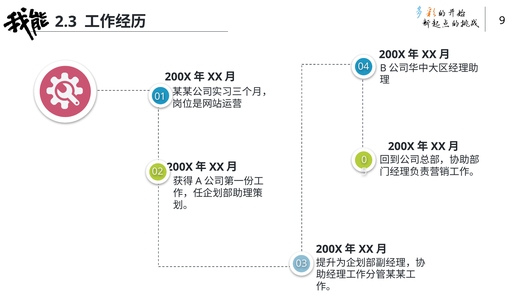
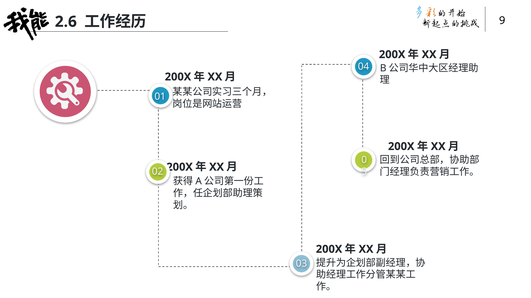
2.3: 2.3 -> 2.6
